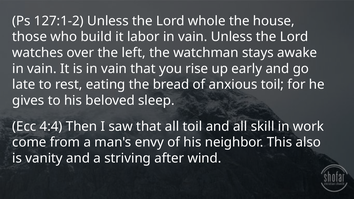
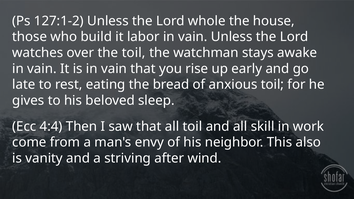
the left: left -> toil
